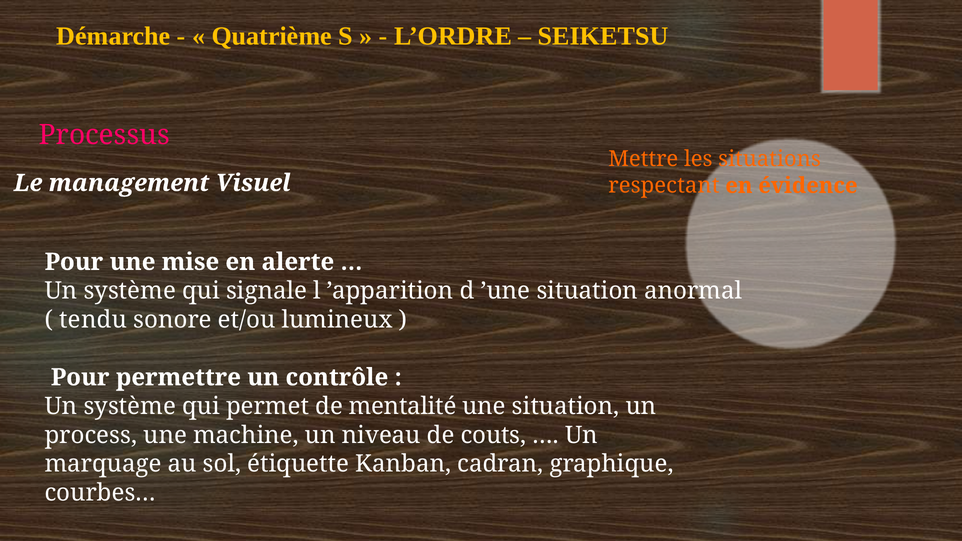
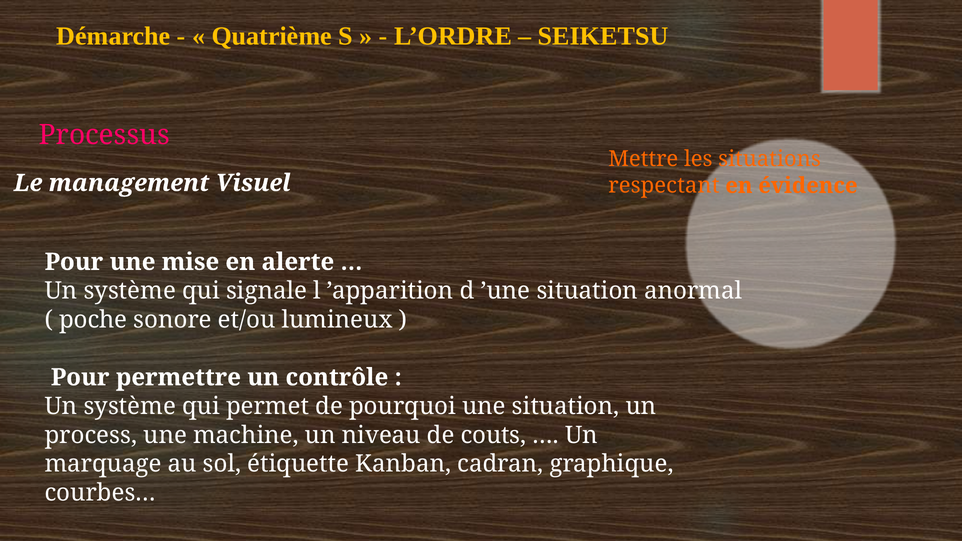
tendu: tendu -> poche
mentalité: mentalité -> pourquoi
